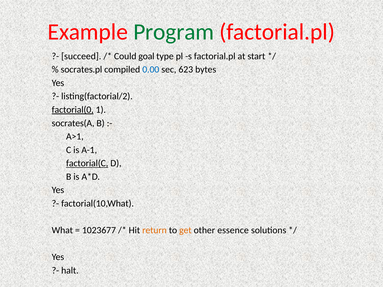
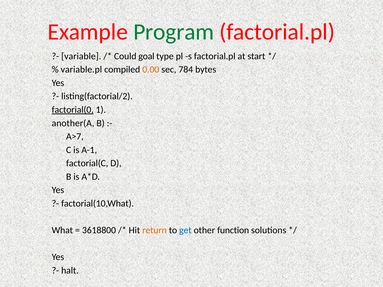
succeed: succeed -> variable
socrates.pl: socrates.pl -> variable.pl
0.00 colour: blue -> orange
623: 623 -> 784
socrates(A: socrates(A -> another(A
A>1: A>1 -> A>7
factorial(C underline: present -> none
1023677: 1023677 -> 3618800
get colour: orange -> blue
essence: essence -> function
